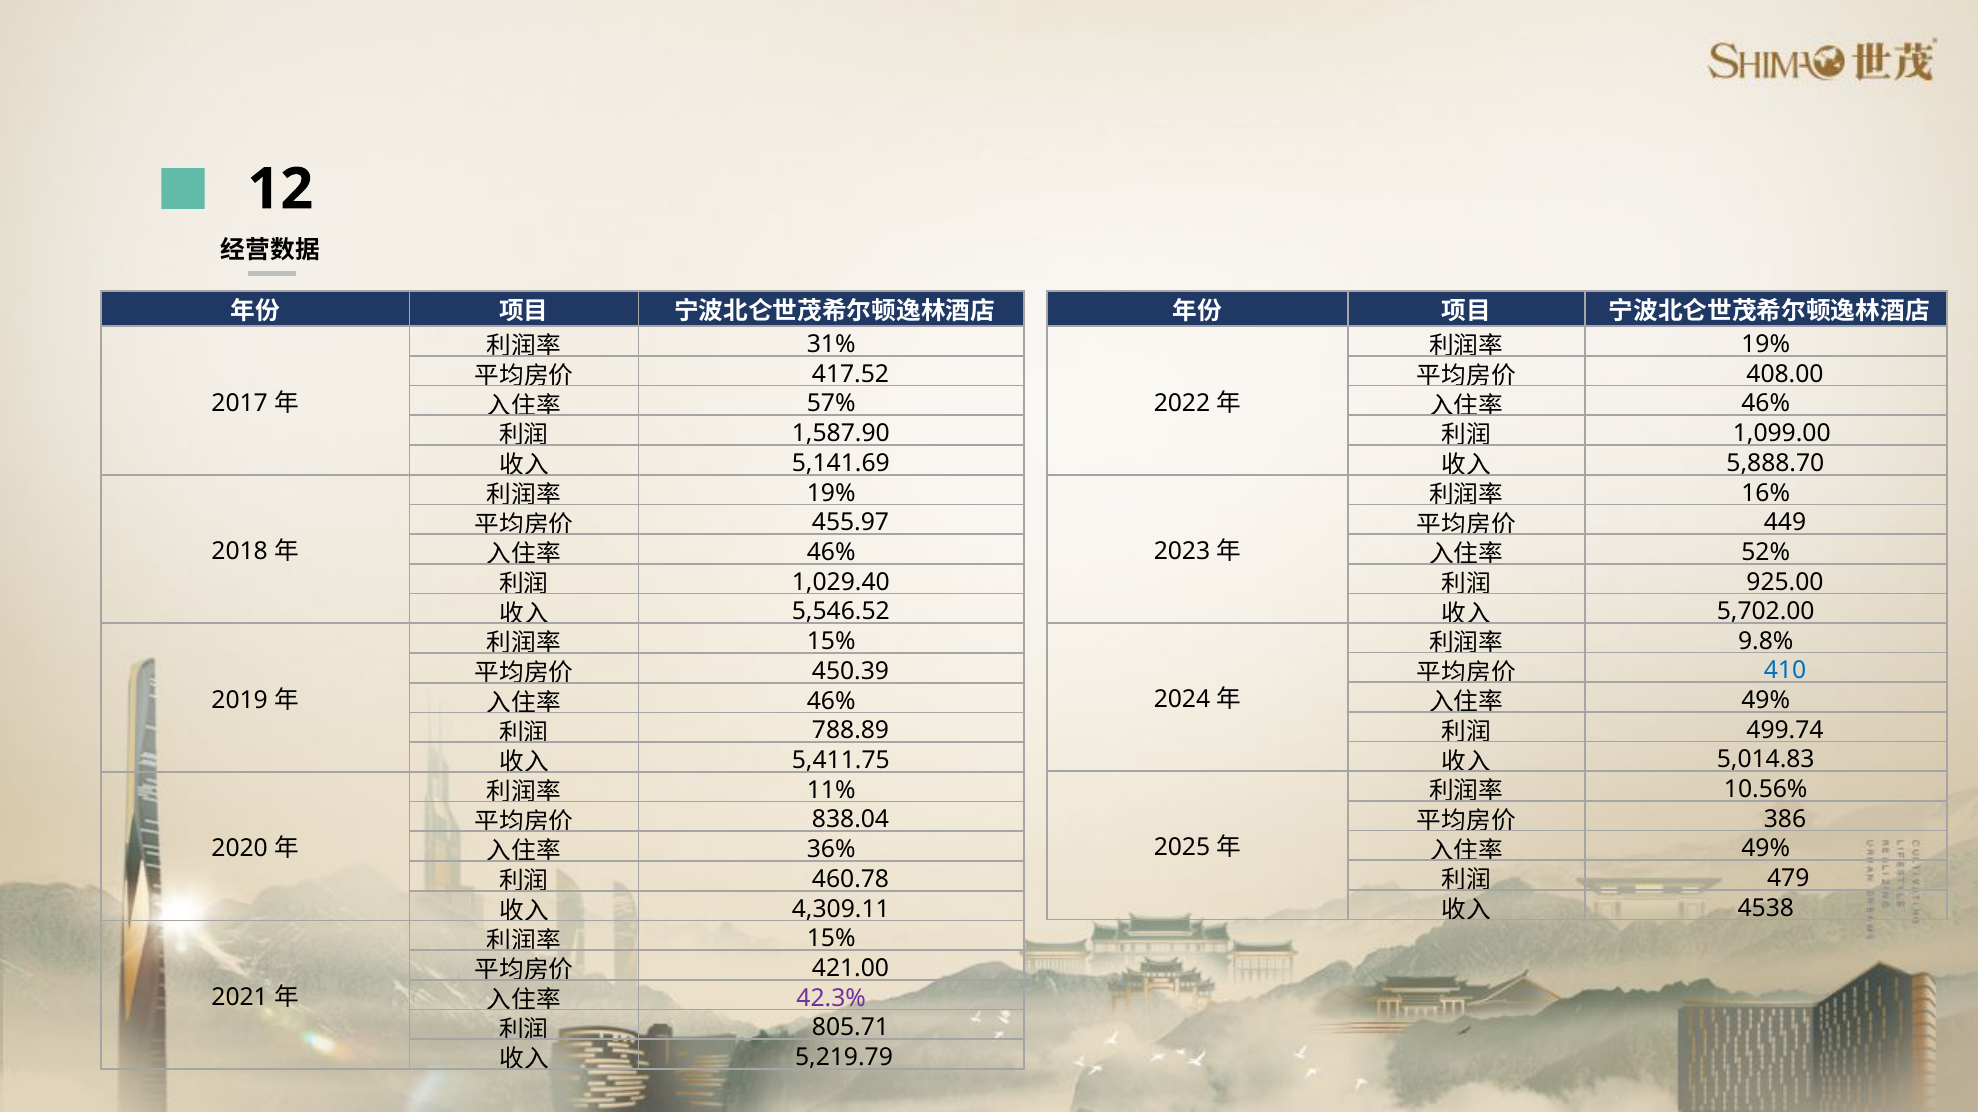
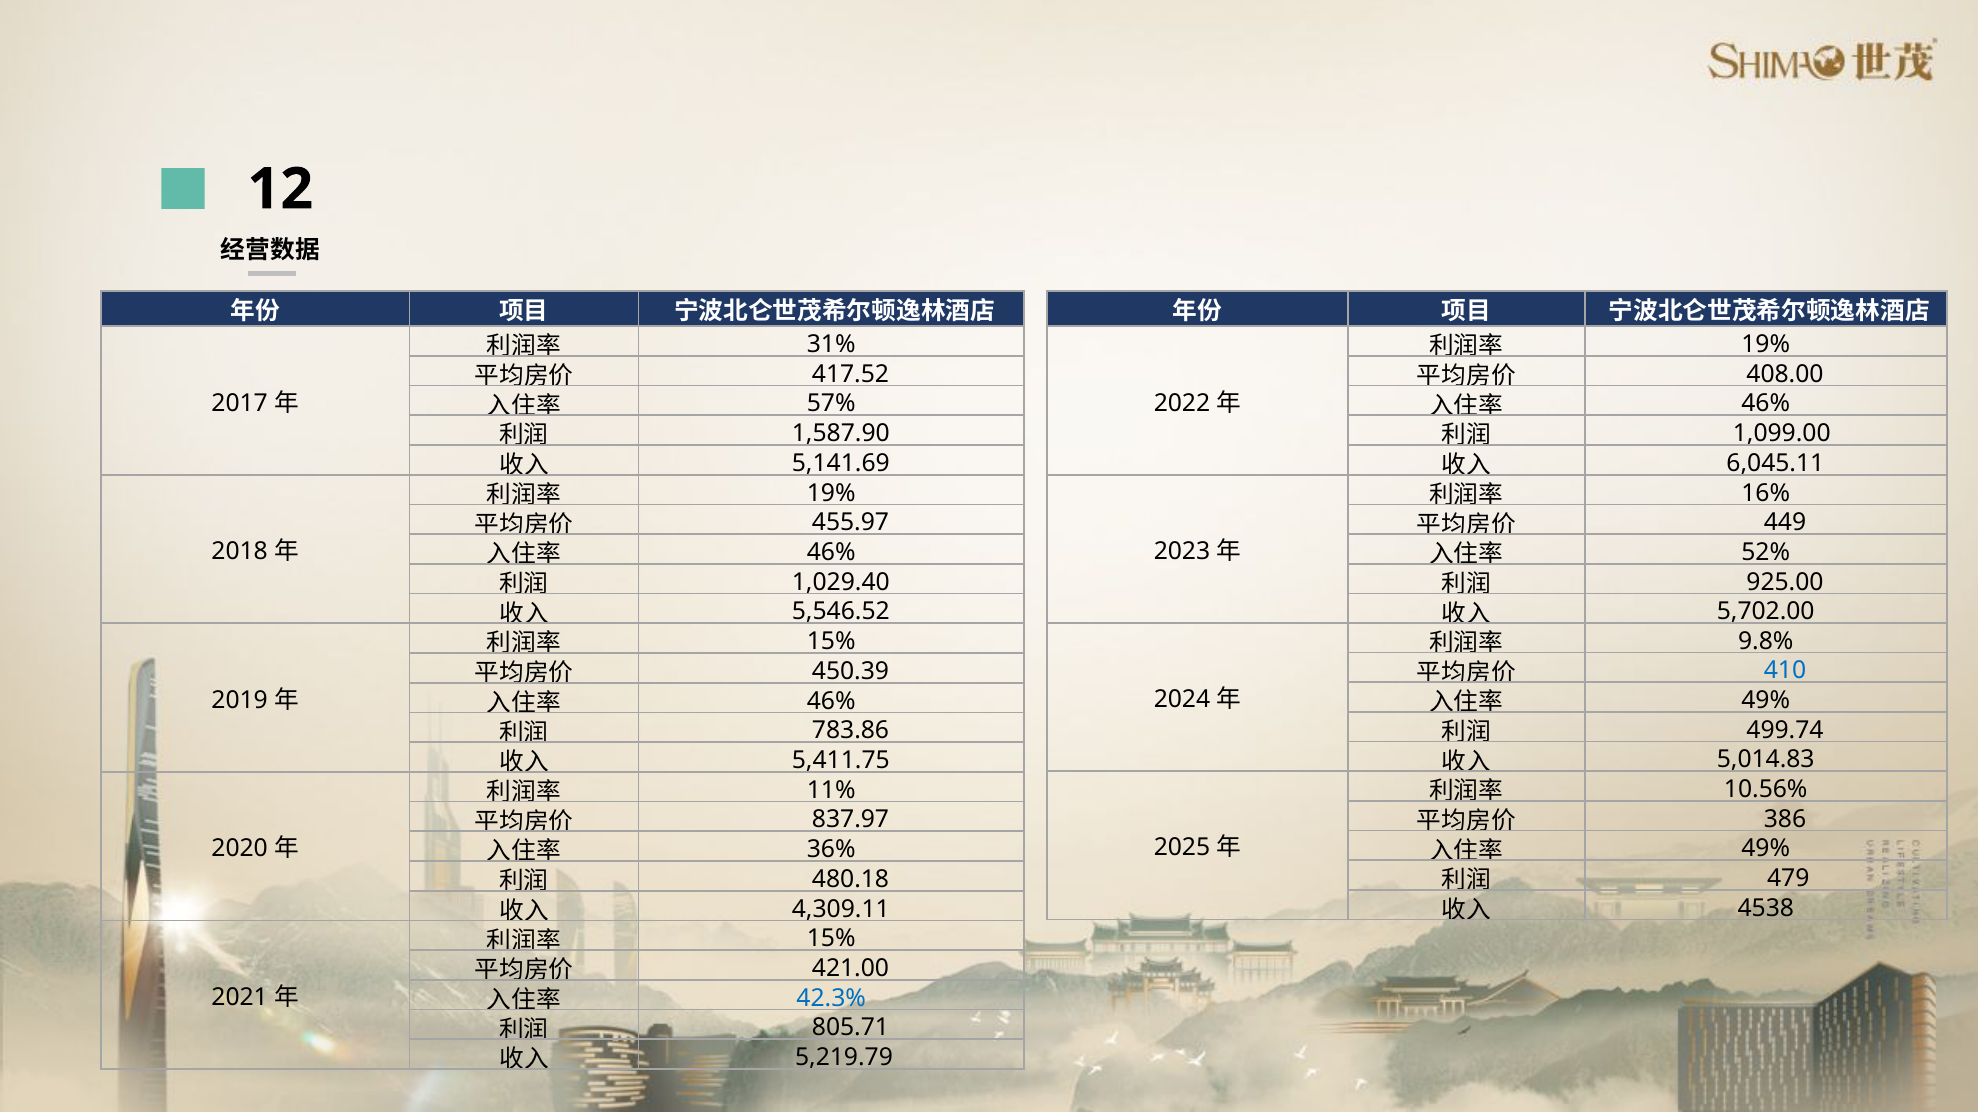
5,888.70: 5,888.70 -> 6,045.11
788.89: 788.89 -> 783.86
838.04: 838.04 -> 837.97
460.78: 460.78 -> 480.18
42.3% colour: purple -> blue
